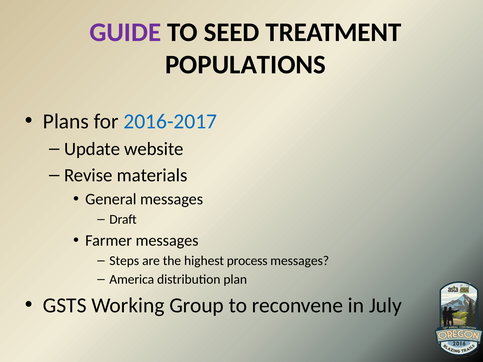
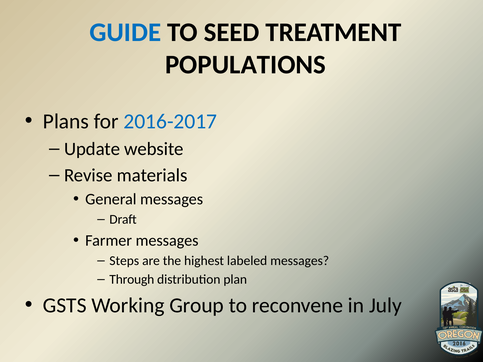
GUIDE colour: purple -> blue
process: process -> labeled
America: America -> Through
